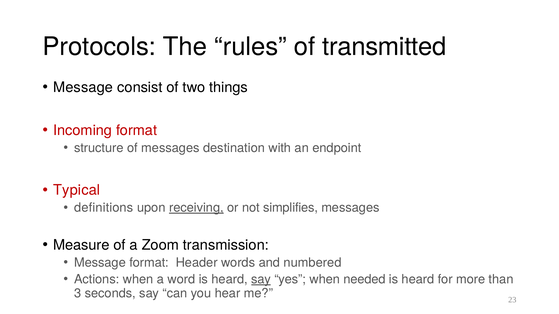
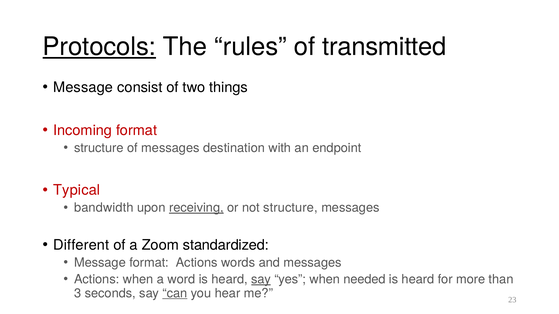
Protocols underline: none -> present
definitions: definitions -> bandwidth
not simplifies: simplifies -> structure
Measure: Measure -> Different
transmission: transmission -> standardized
format Header: Header -> Actions
and numbered: numbered -> messages
can underline: none -> present
